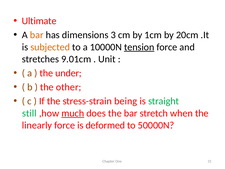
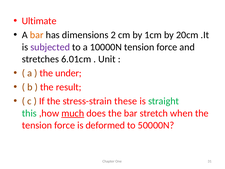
3: 3 -> 2
subjected colour: orange -> purple
tension at (139, 47) underline: present -> none
9.01cm: 9.01cm -> 6.01cm
other: other -> result
being: being -> these
still: still -> this
linearly at (37, 125): linearly -> tension
